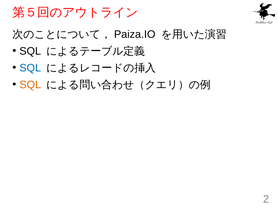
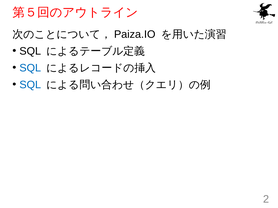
SQL at (30, 85) colour: orange -> blue
